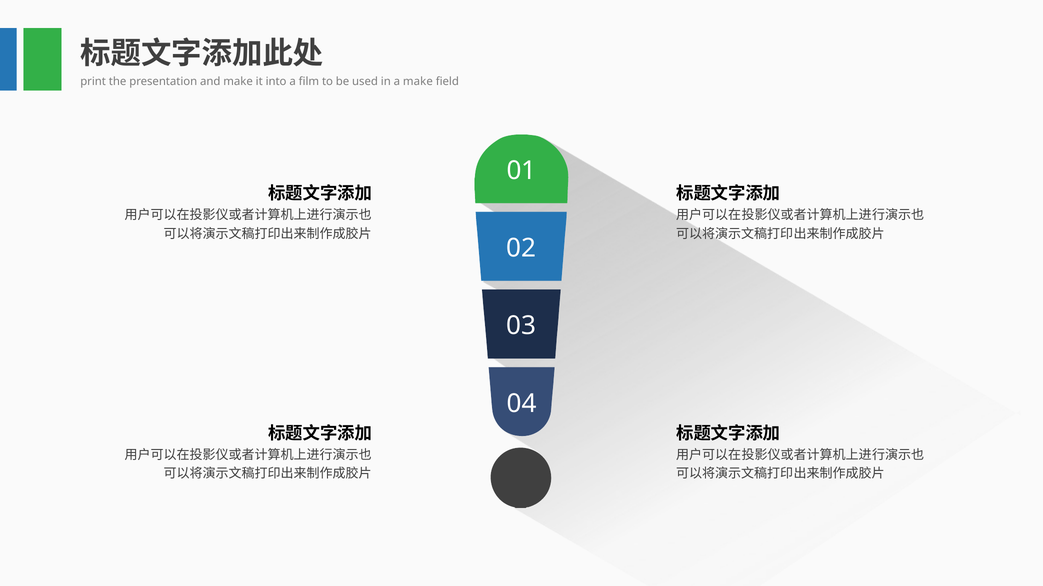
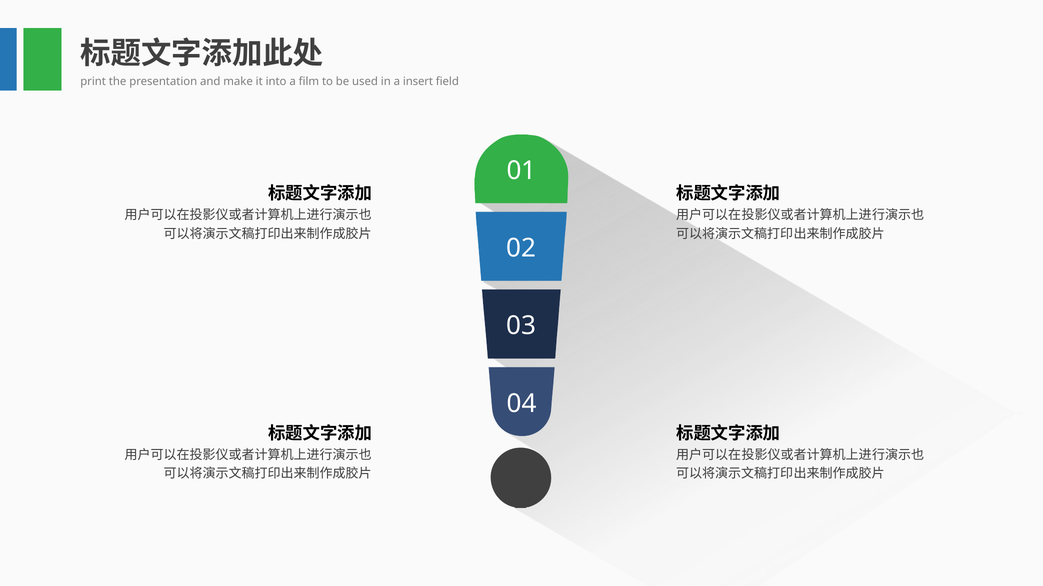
a make: make -> insert
